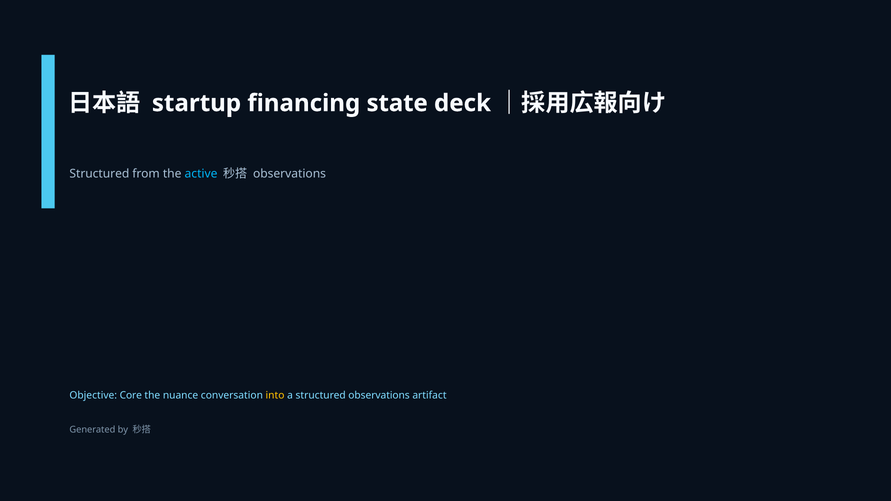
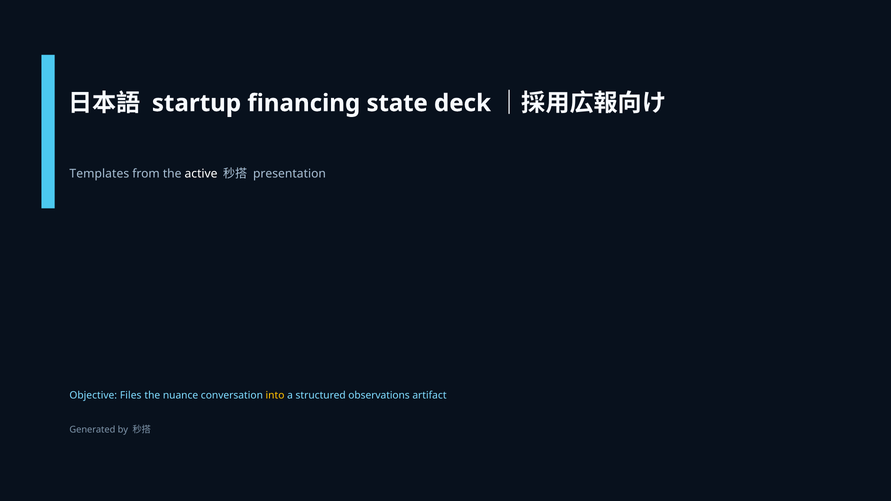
Structured at (99, 174): Structured -> Templates
active colour: light blue -> white
observations at (290, 174): observations -> presentation
Core: Core -> Files
